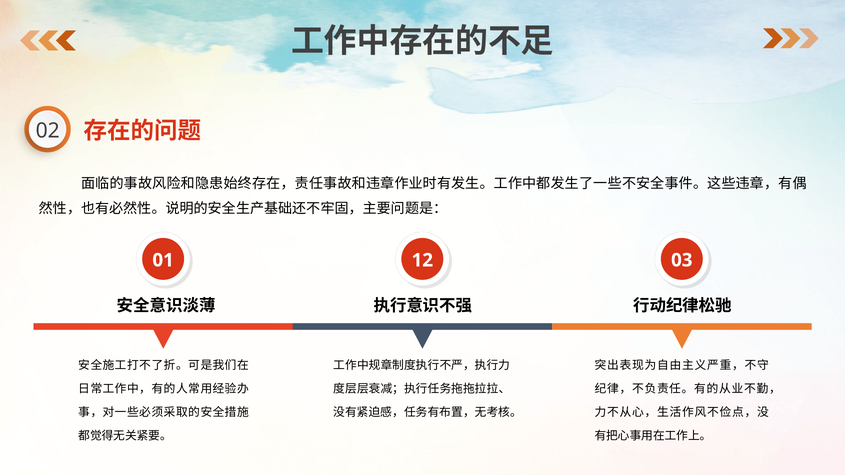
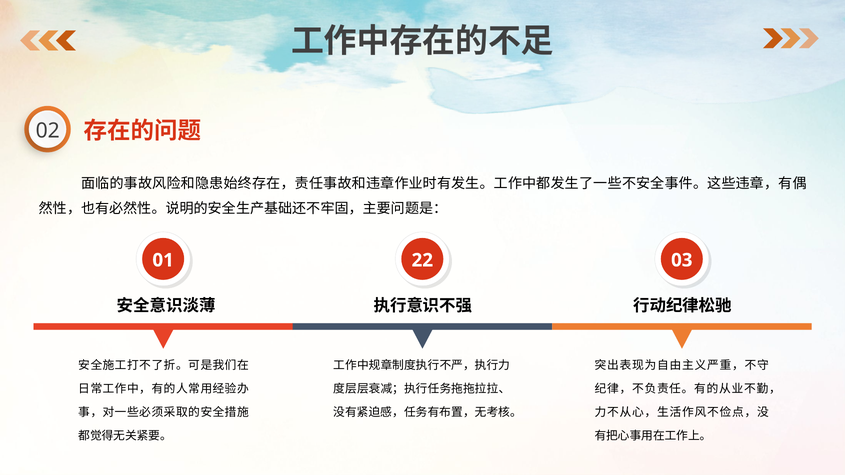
12: 12 -> 22
